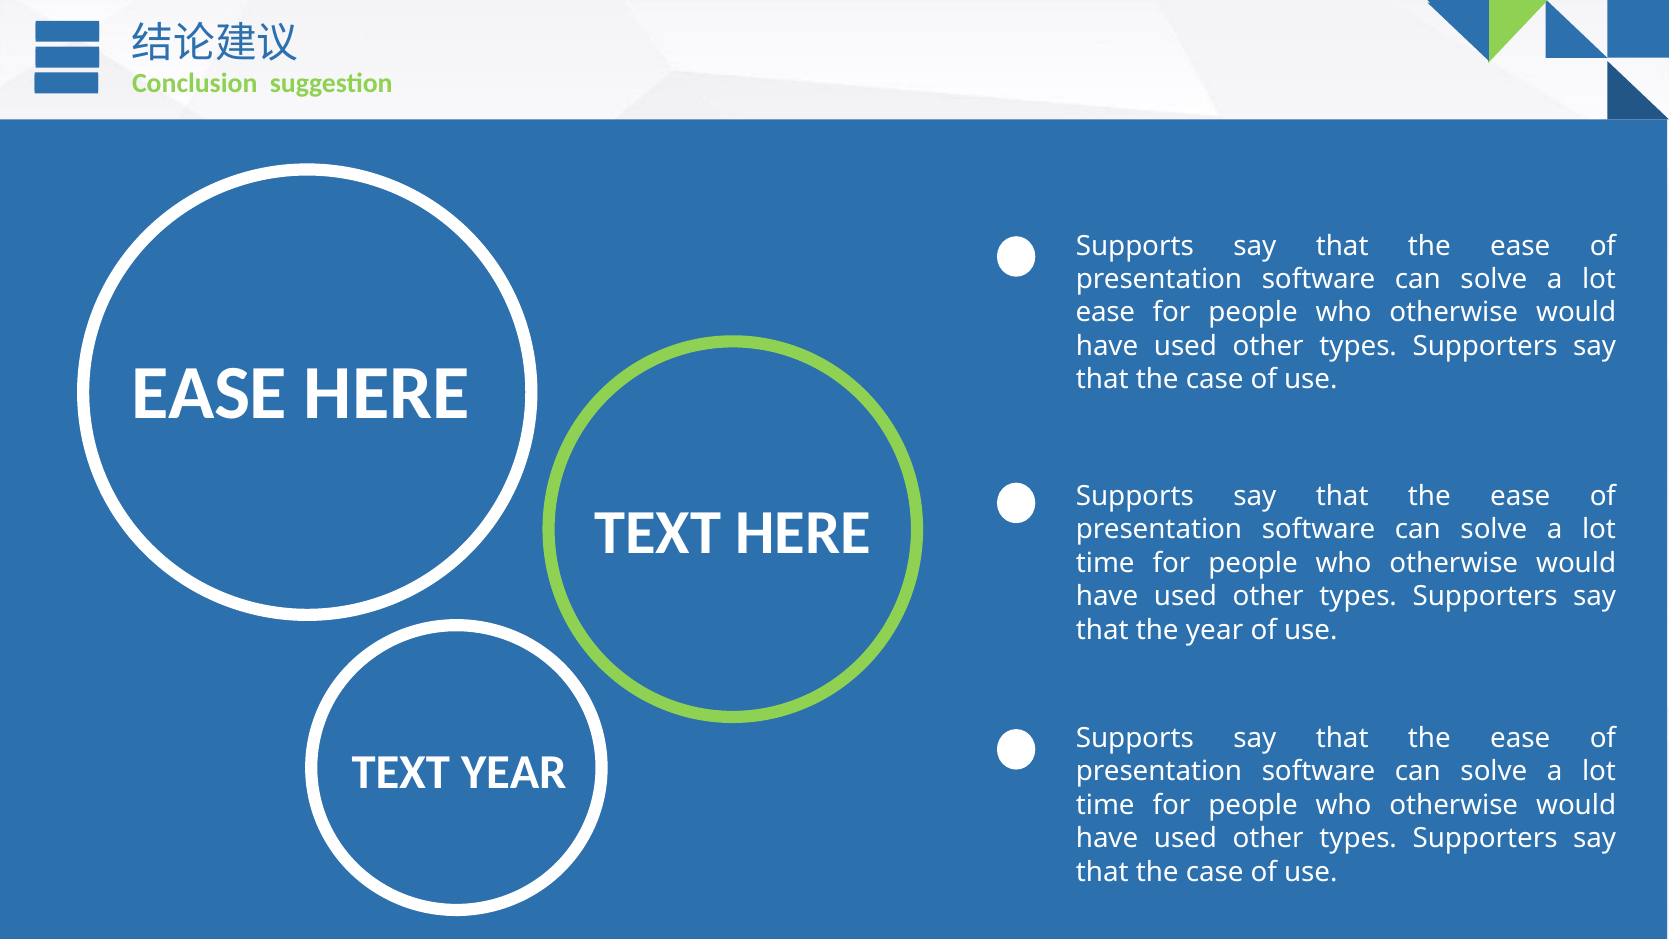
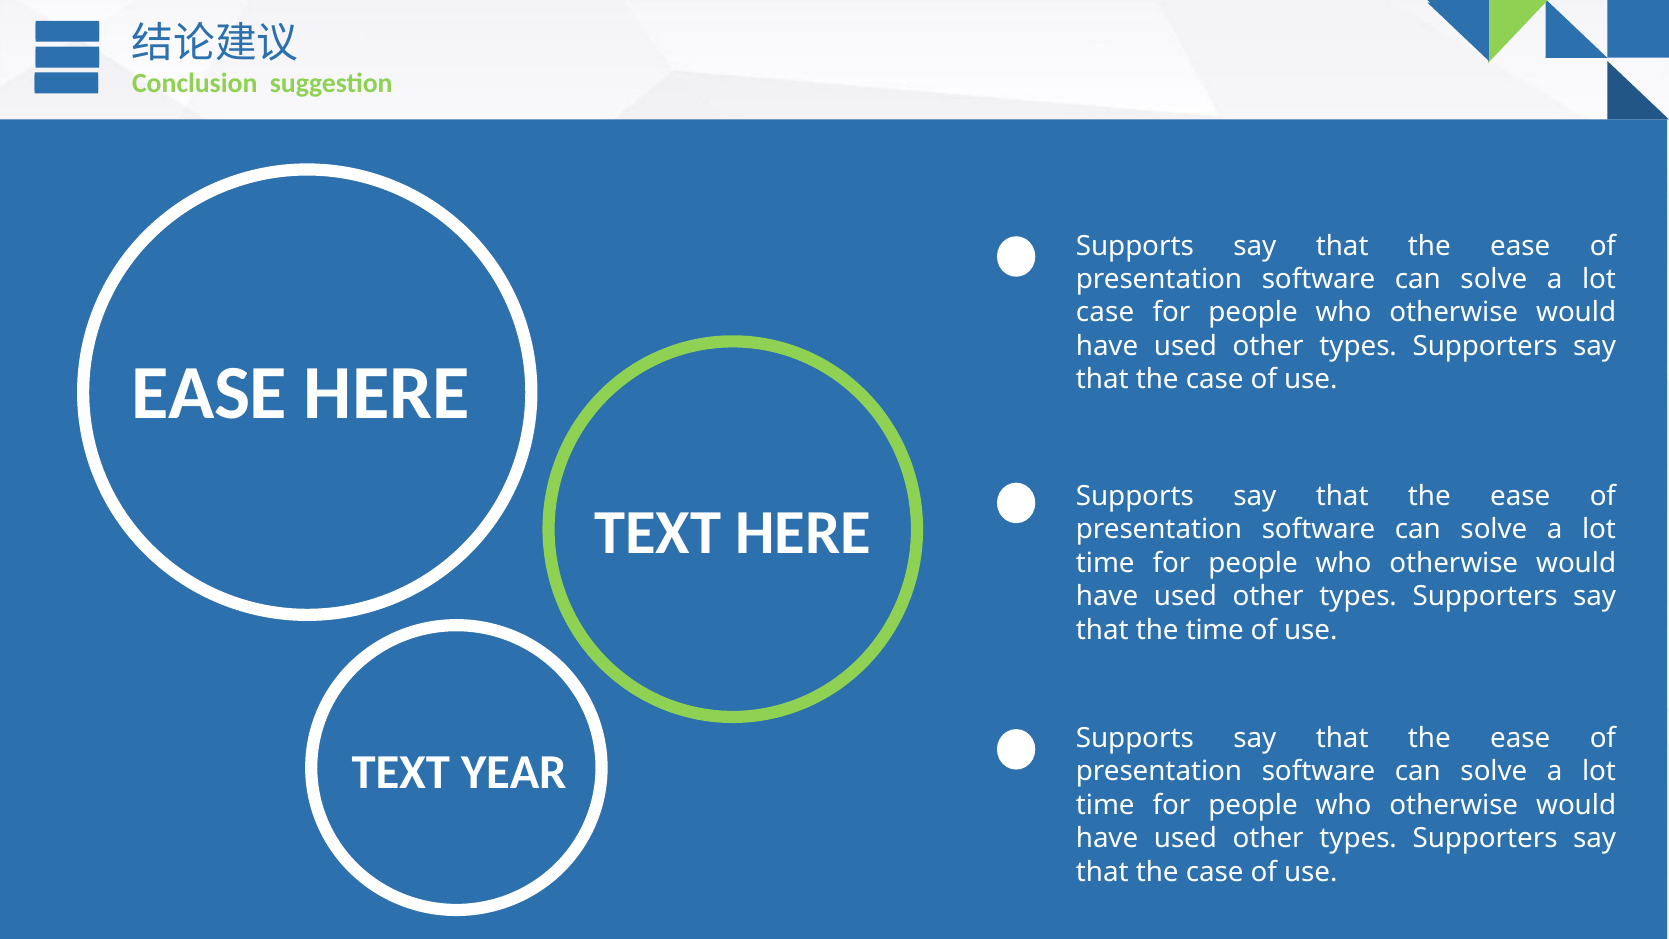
ease at (1105, 313): ease -> case
the year: year -> time
